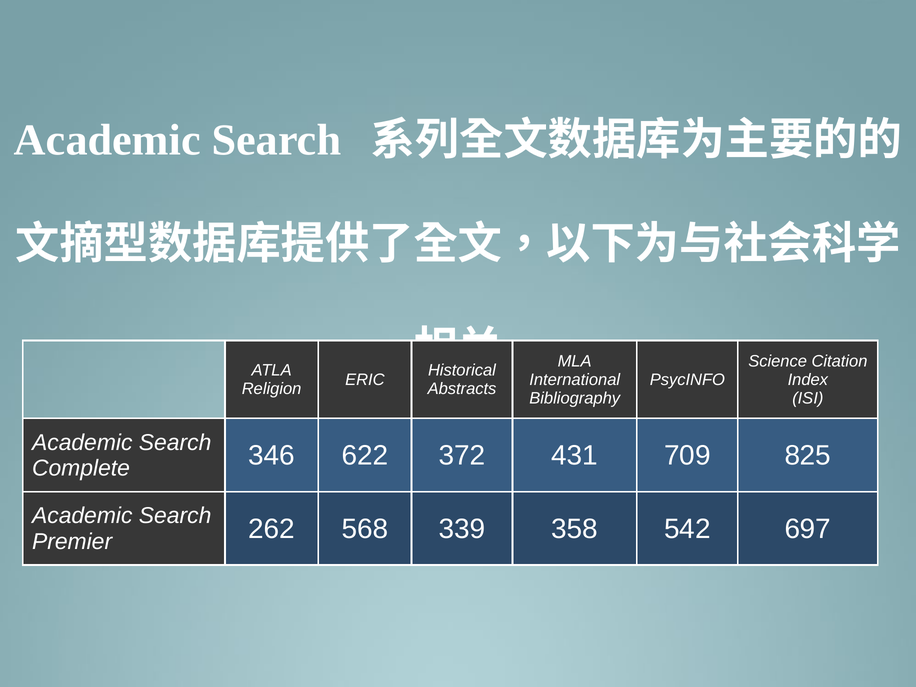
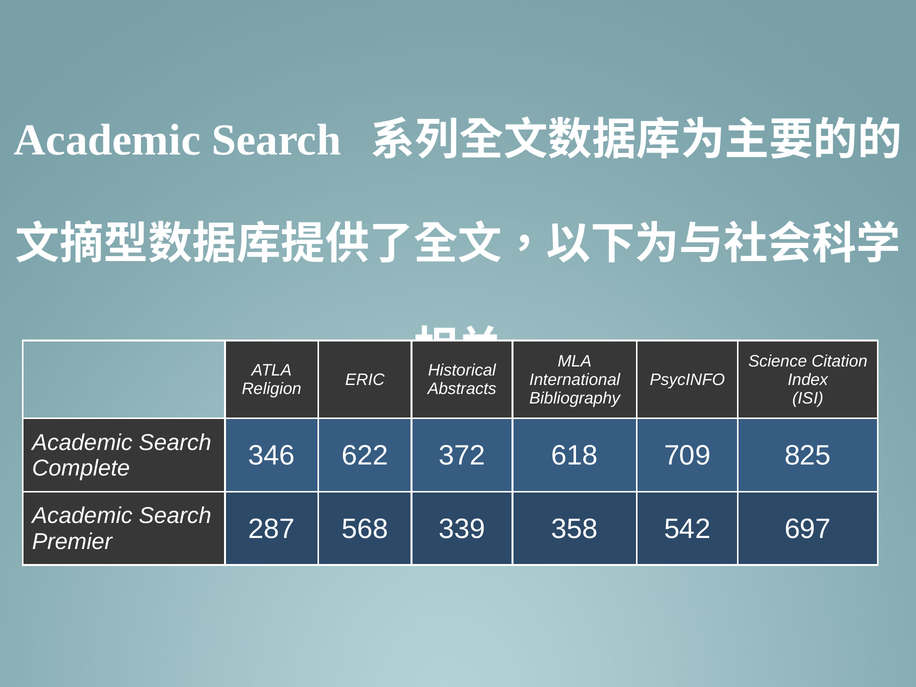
431: 431 -> 618
262: 262 -> 287
